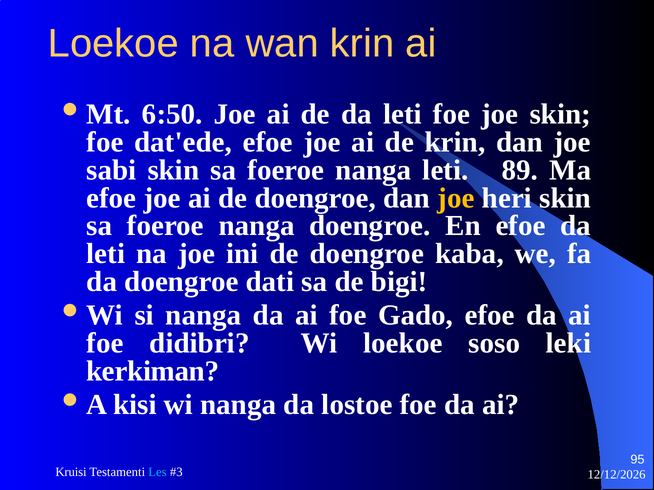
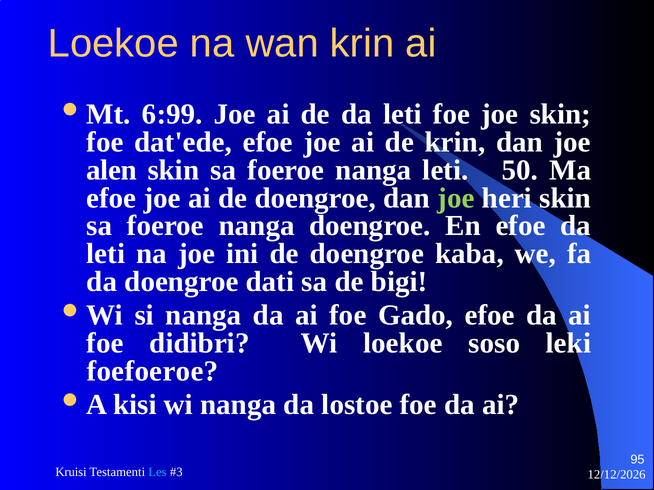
6:50: 6:50 -> 6:99
sabi: sabi -> alen
89: 89 -> 50
joe at (456, 198) colour: yellow -> light green
kerkiman: kerkiman -> foefoeroe
